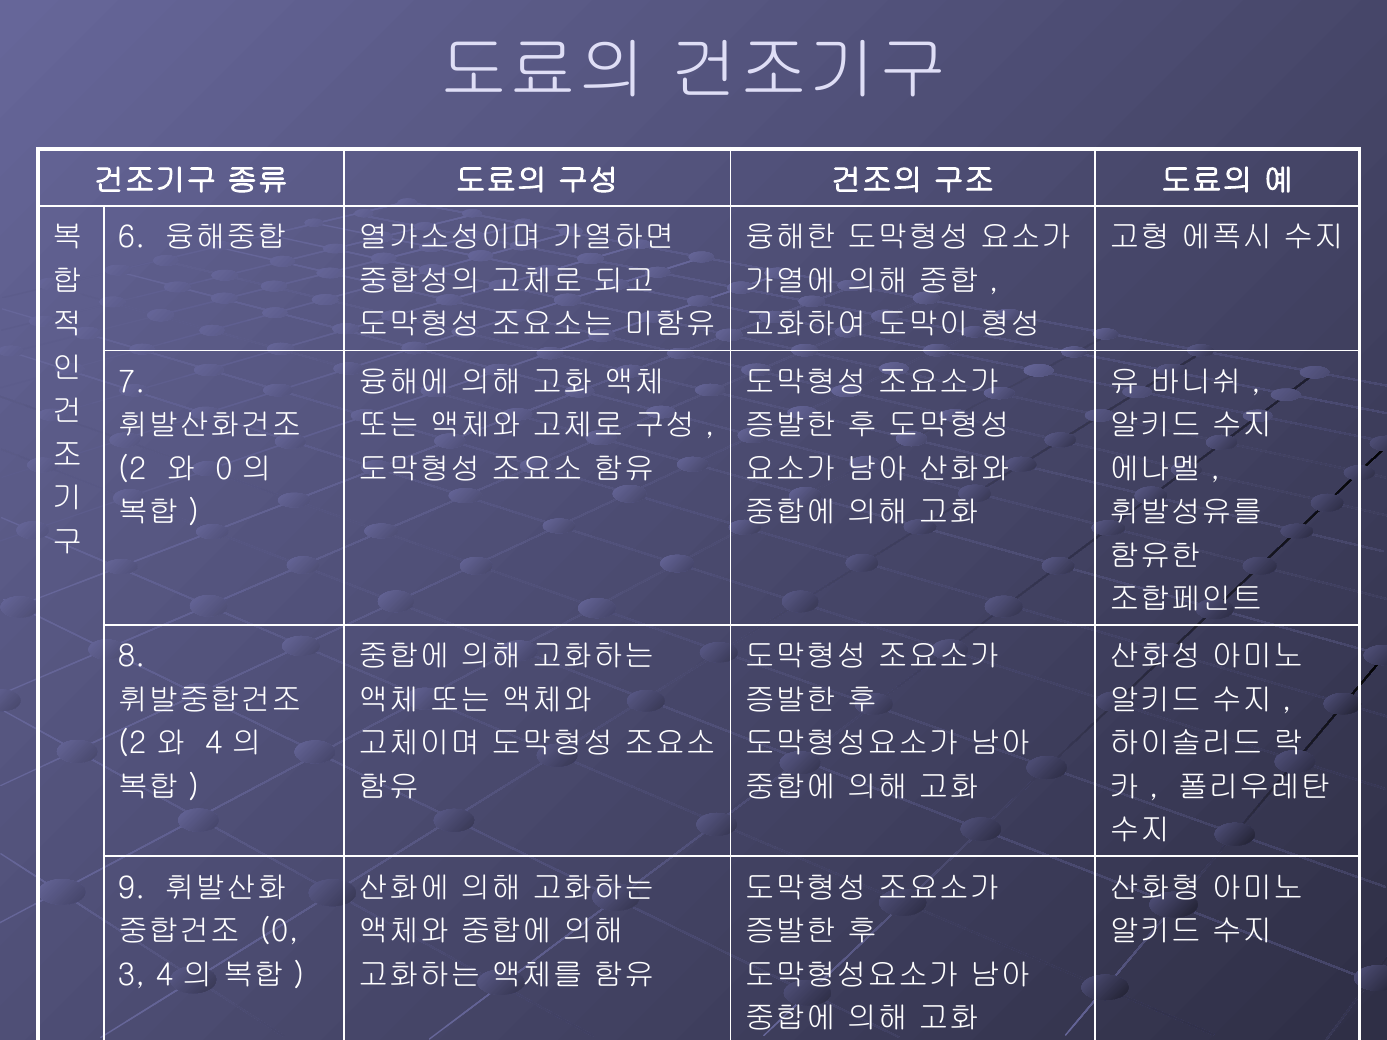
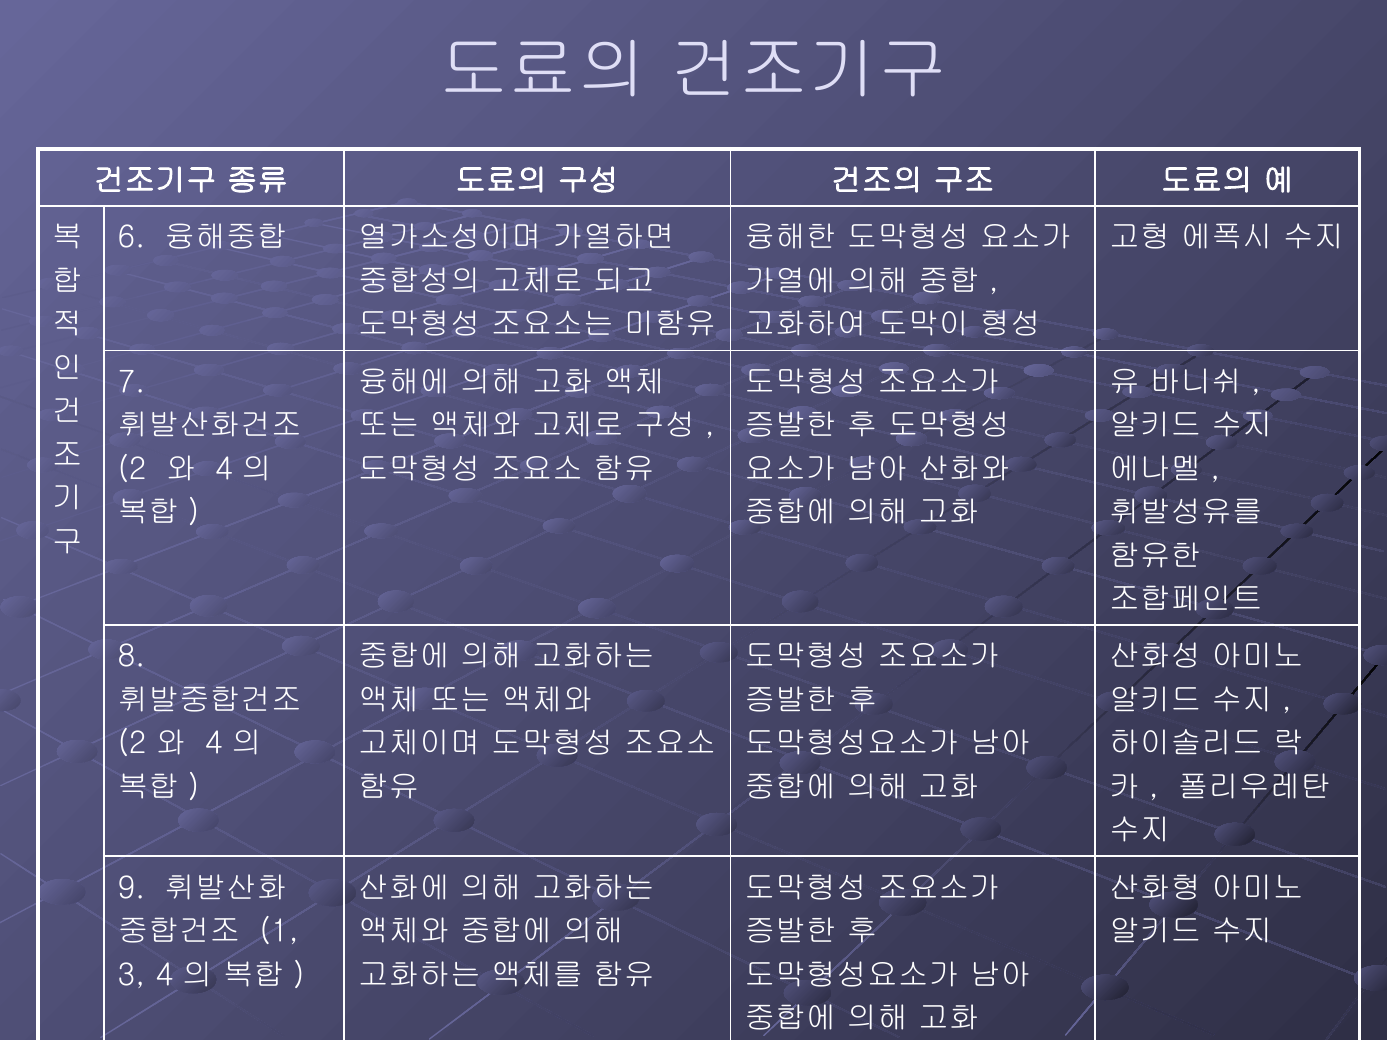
0 at (224, 469): 0 -> 4
0 at (279, 932): 0 -> 1
